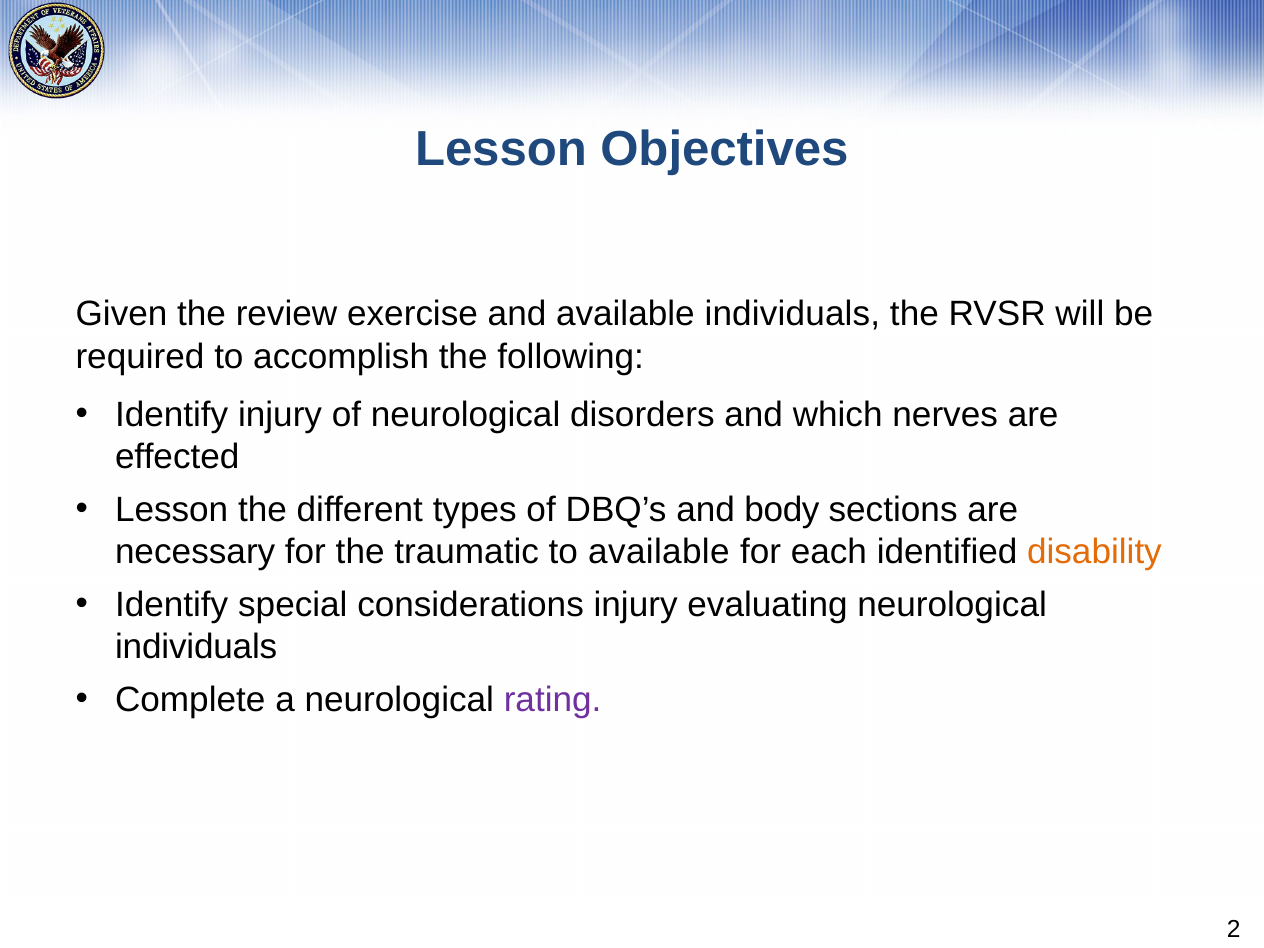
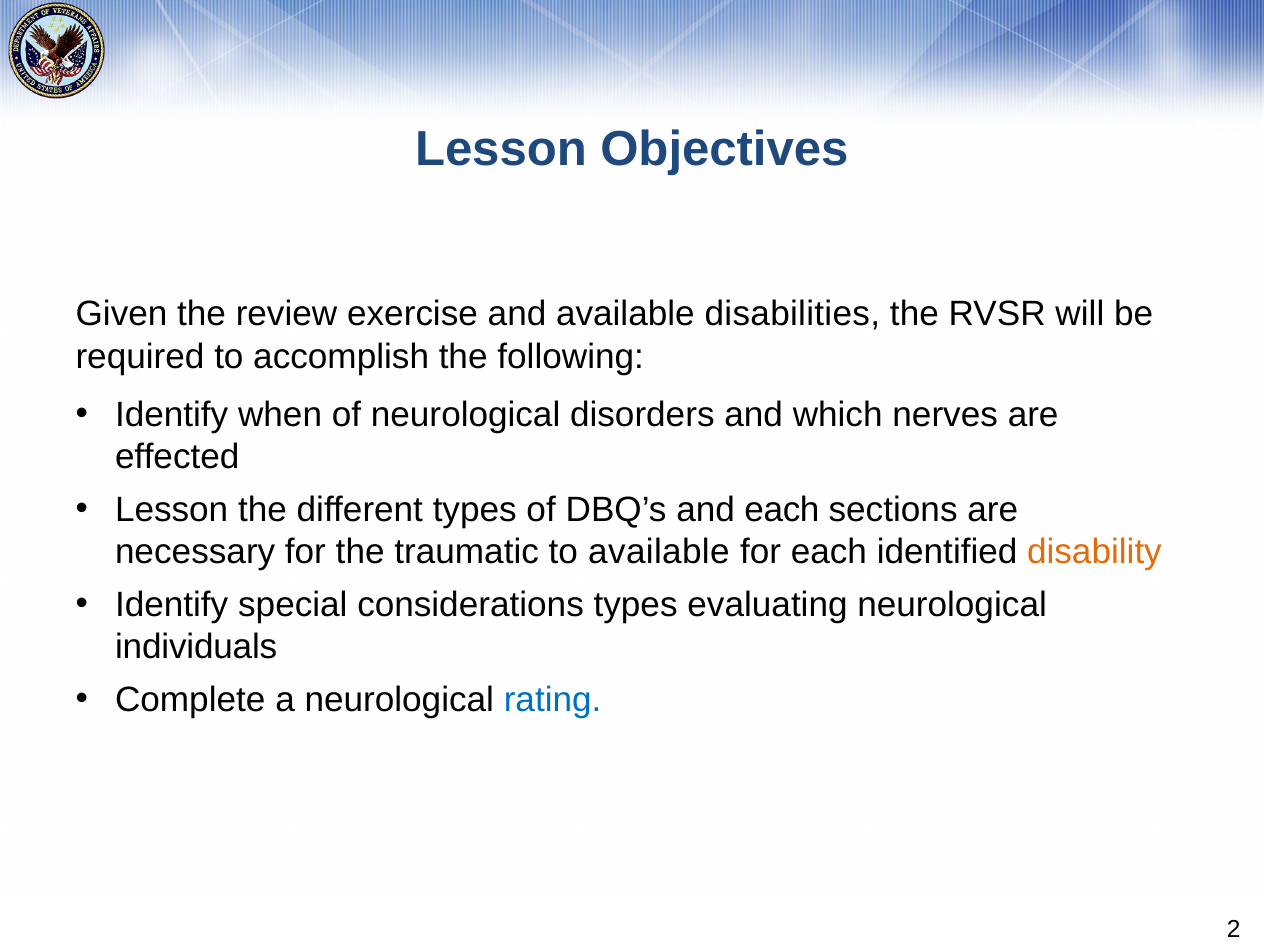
available individuals: individuals -> disabilities
Identify injury: injury -> when
and body: body -> each
considerations injury: injury -> types
rating colour: purple -> blue
